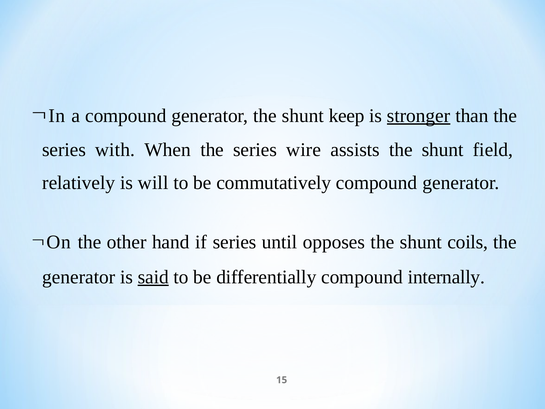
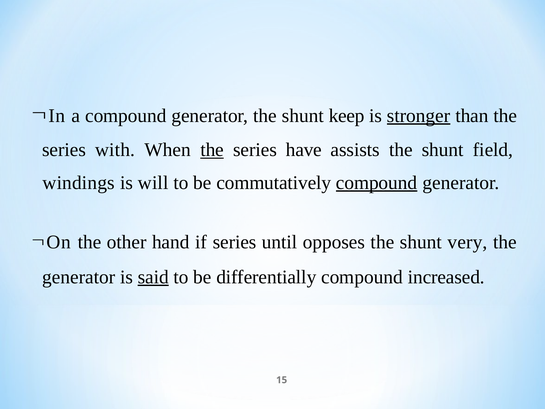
the at (212, 150) underline: none -> present
wire: wire -> have
relatively: relatively -> windings
compound at (377, 183) underline: none -> present
coils: coils -> very
internally: internally -> increased
